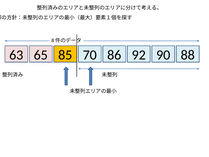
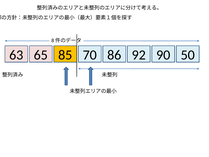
88: 88 -> 50
